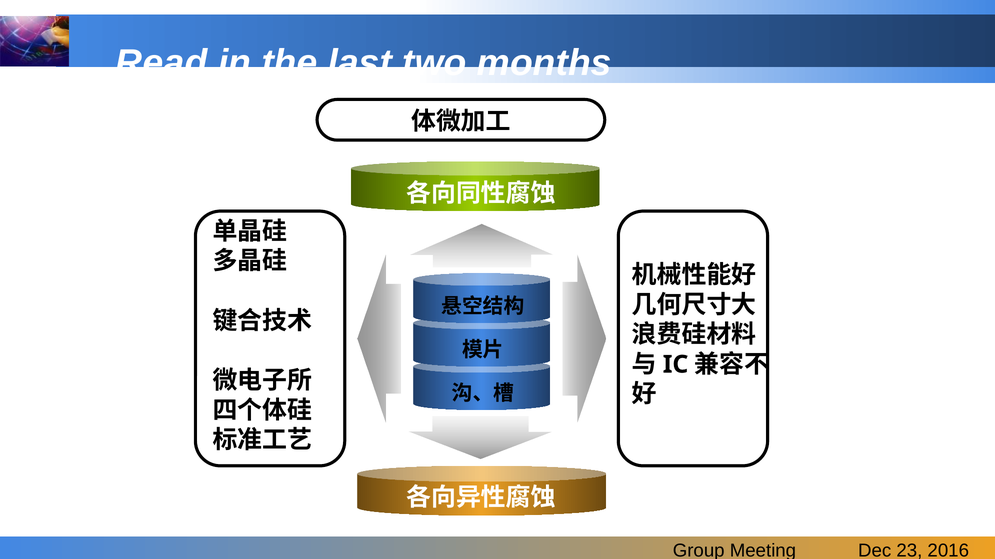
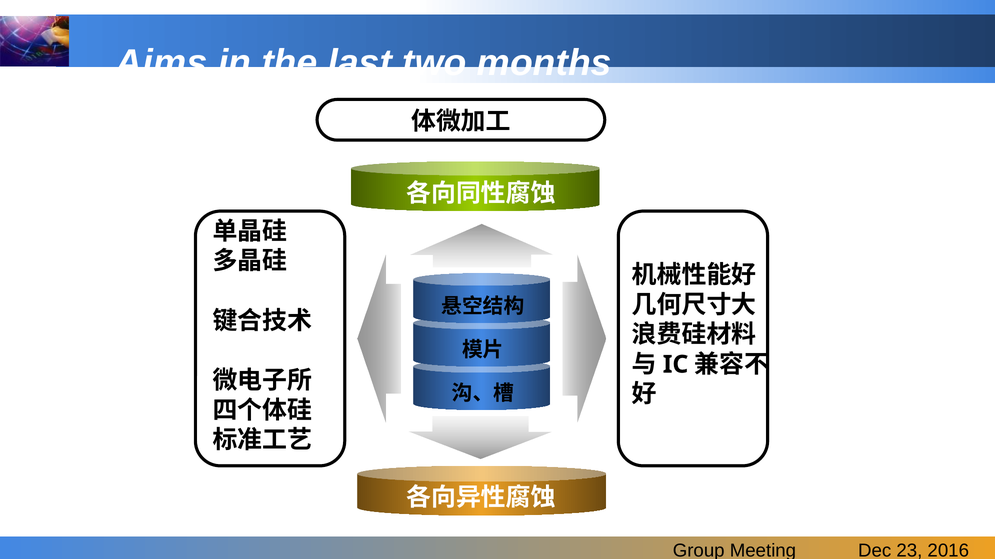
Read: Read -> Aims
